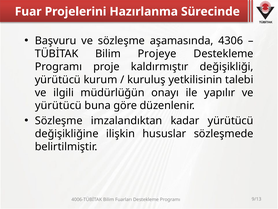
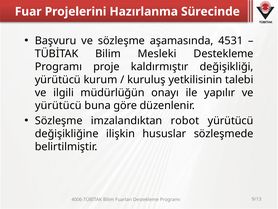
4306: 4306 -> 4531
Projeye: Projeye -> Mesleki
kadar: kadar -> robot
